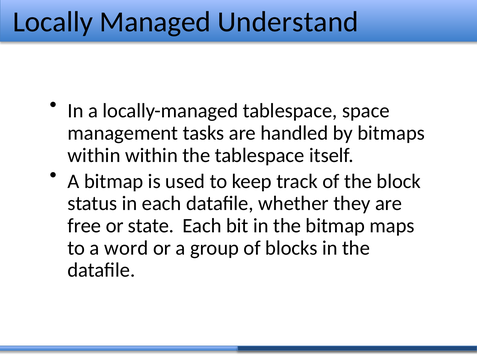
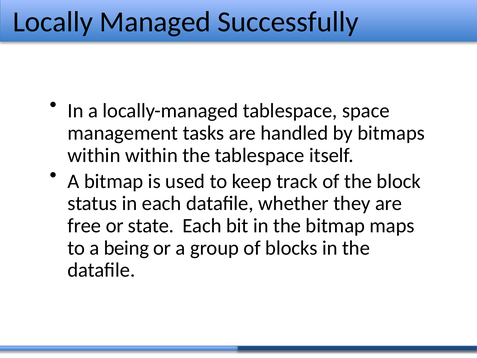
Understand: Understand -> Successfully
word: word -> being
